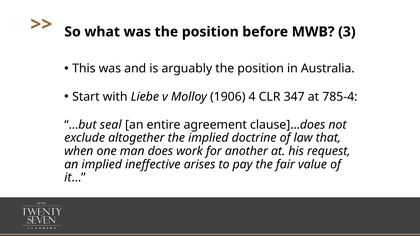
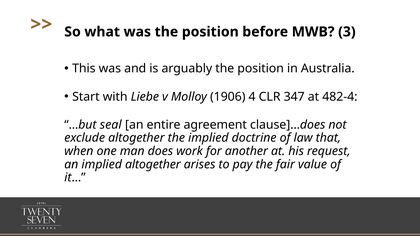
785-4: 785-4 -> 482-4
implied ineffective: ineffective -> altogether
